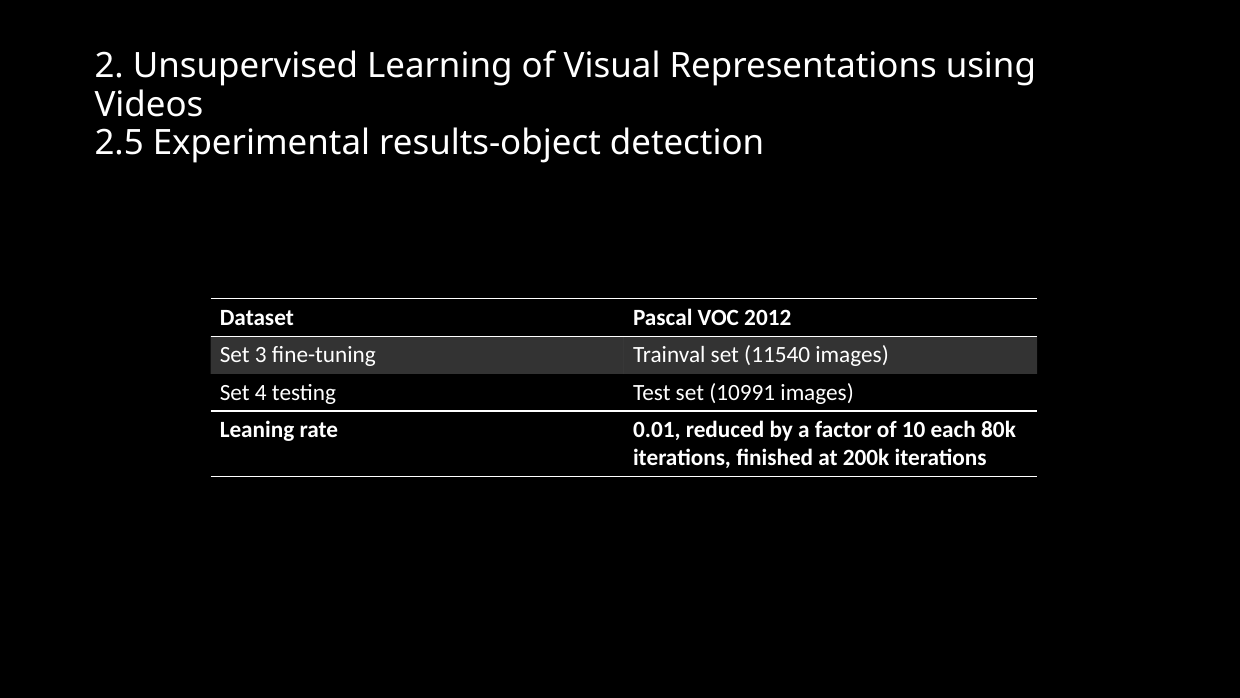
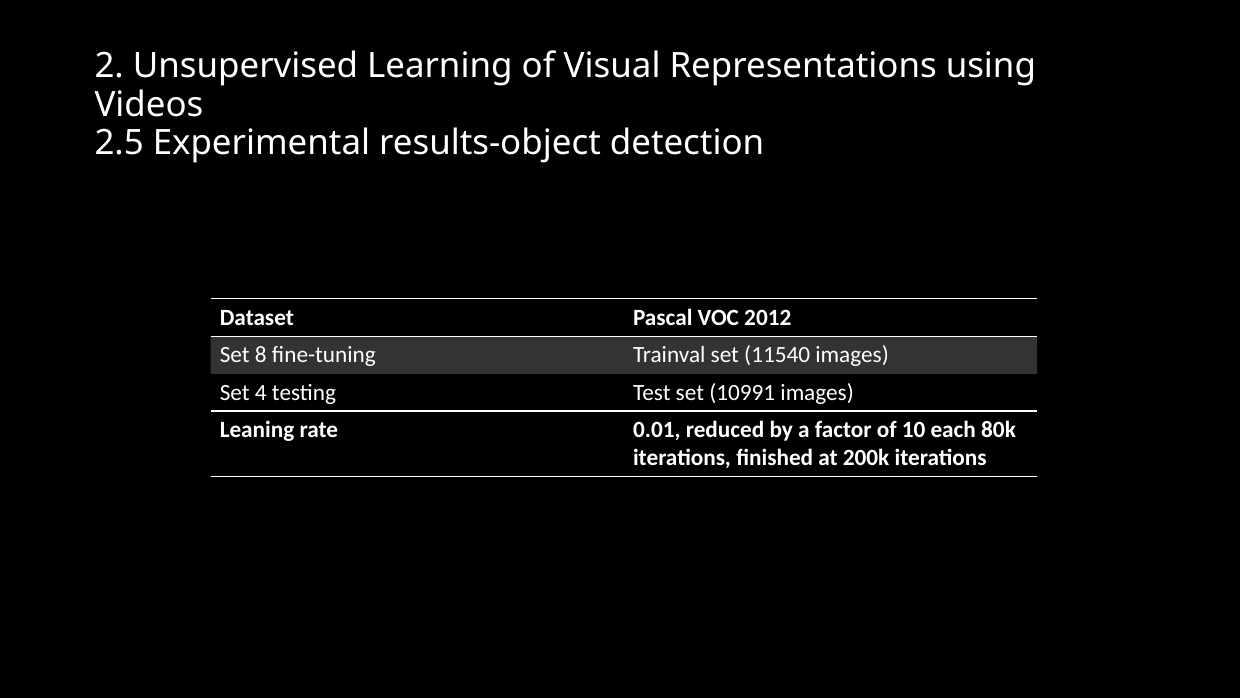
3: 3 -> 8
